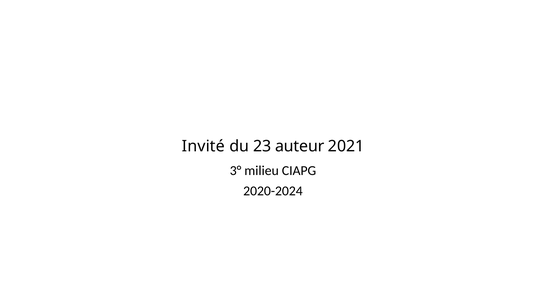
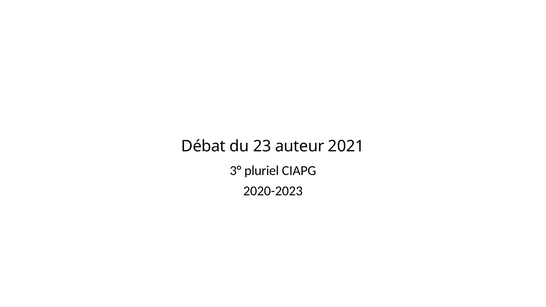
Invité: Invité -> Débat
milieu: milieu -> pluriel
2020-2024: 2020-2024 -> 2020-2023
